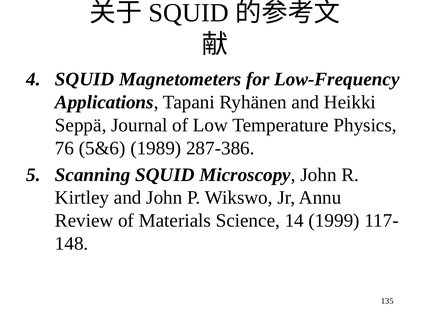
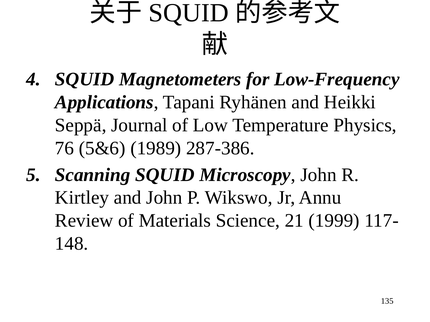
14: 14 -> 21
